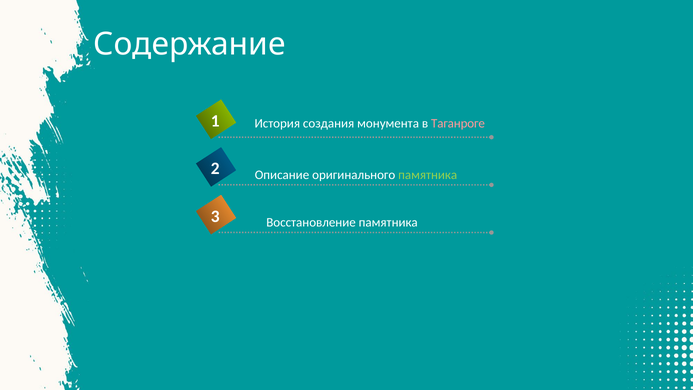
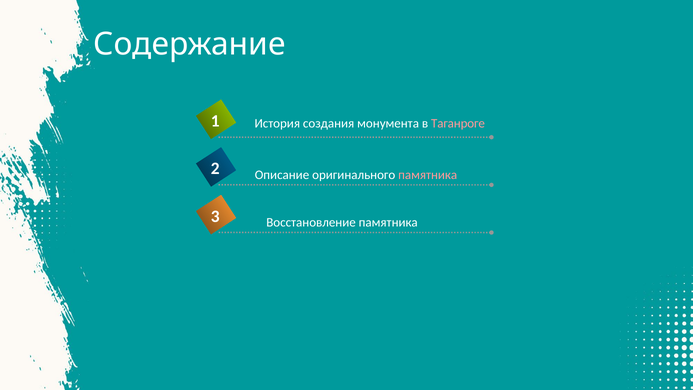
памятника at (428, 175) colour: light green -> pink
